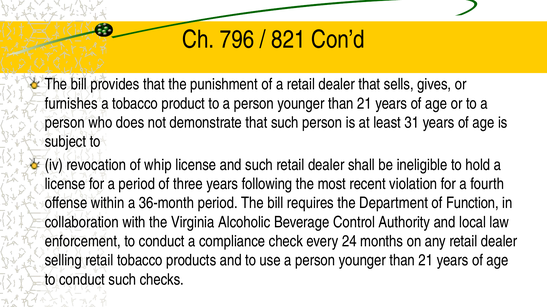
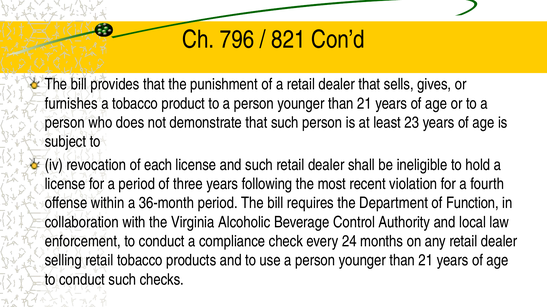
31: 31 -> 23
whip: whip -> each
